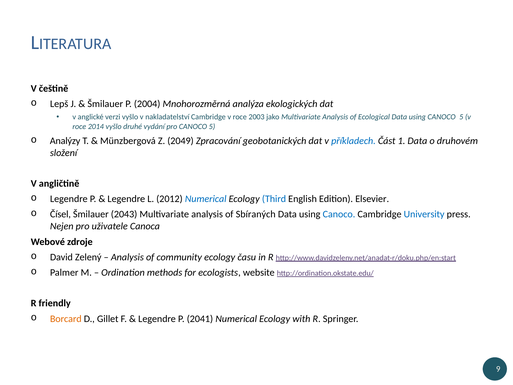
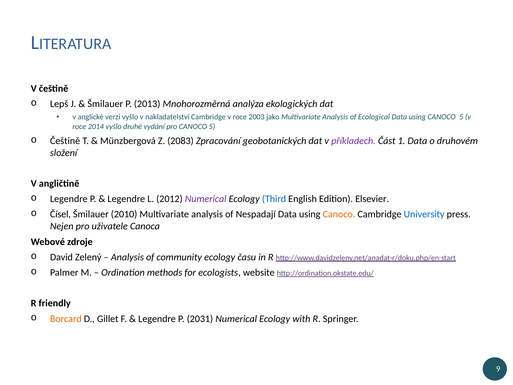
2004: 2004 -> 2013
o Analýzy: Analýzy -> Češtině
2049: 2049 -> 2083
příkladech colour: blue -> purple
Numerical at (206, 199) colour: blue -> purple
2043: 2043 -> 2010
Sbíraných: Sbíraných -> Nespadají
Canoco at (339, 214) colour: blue -> orange
2041: 2041 -> 2031
